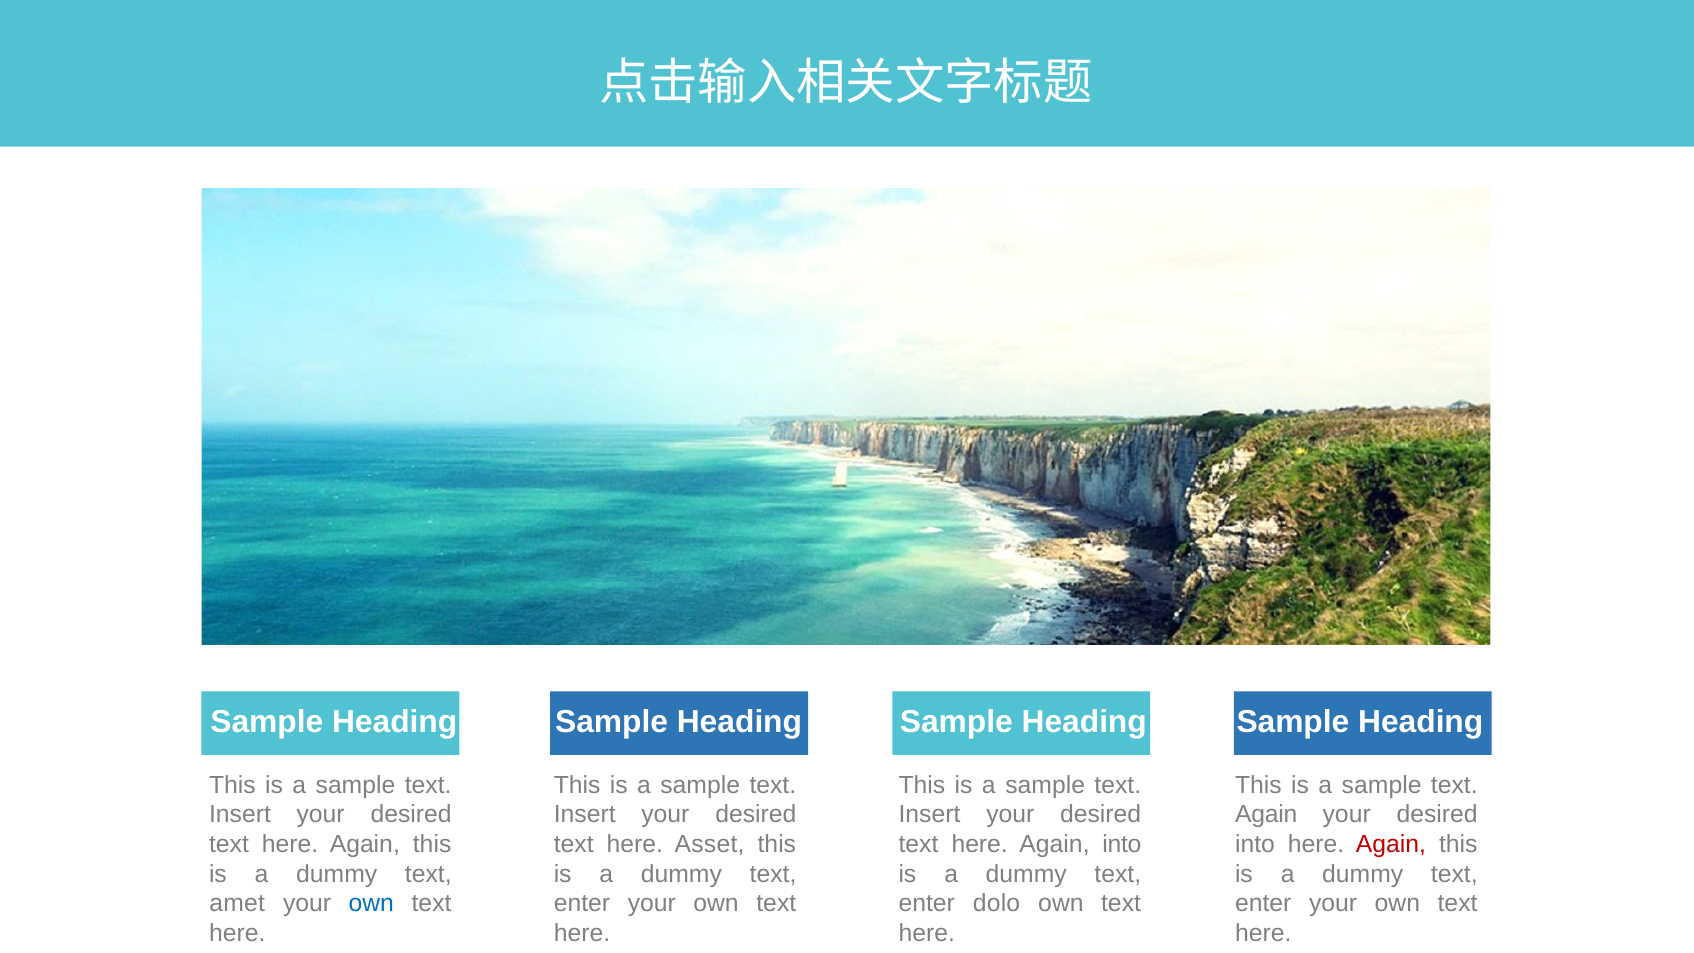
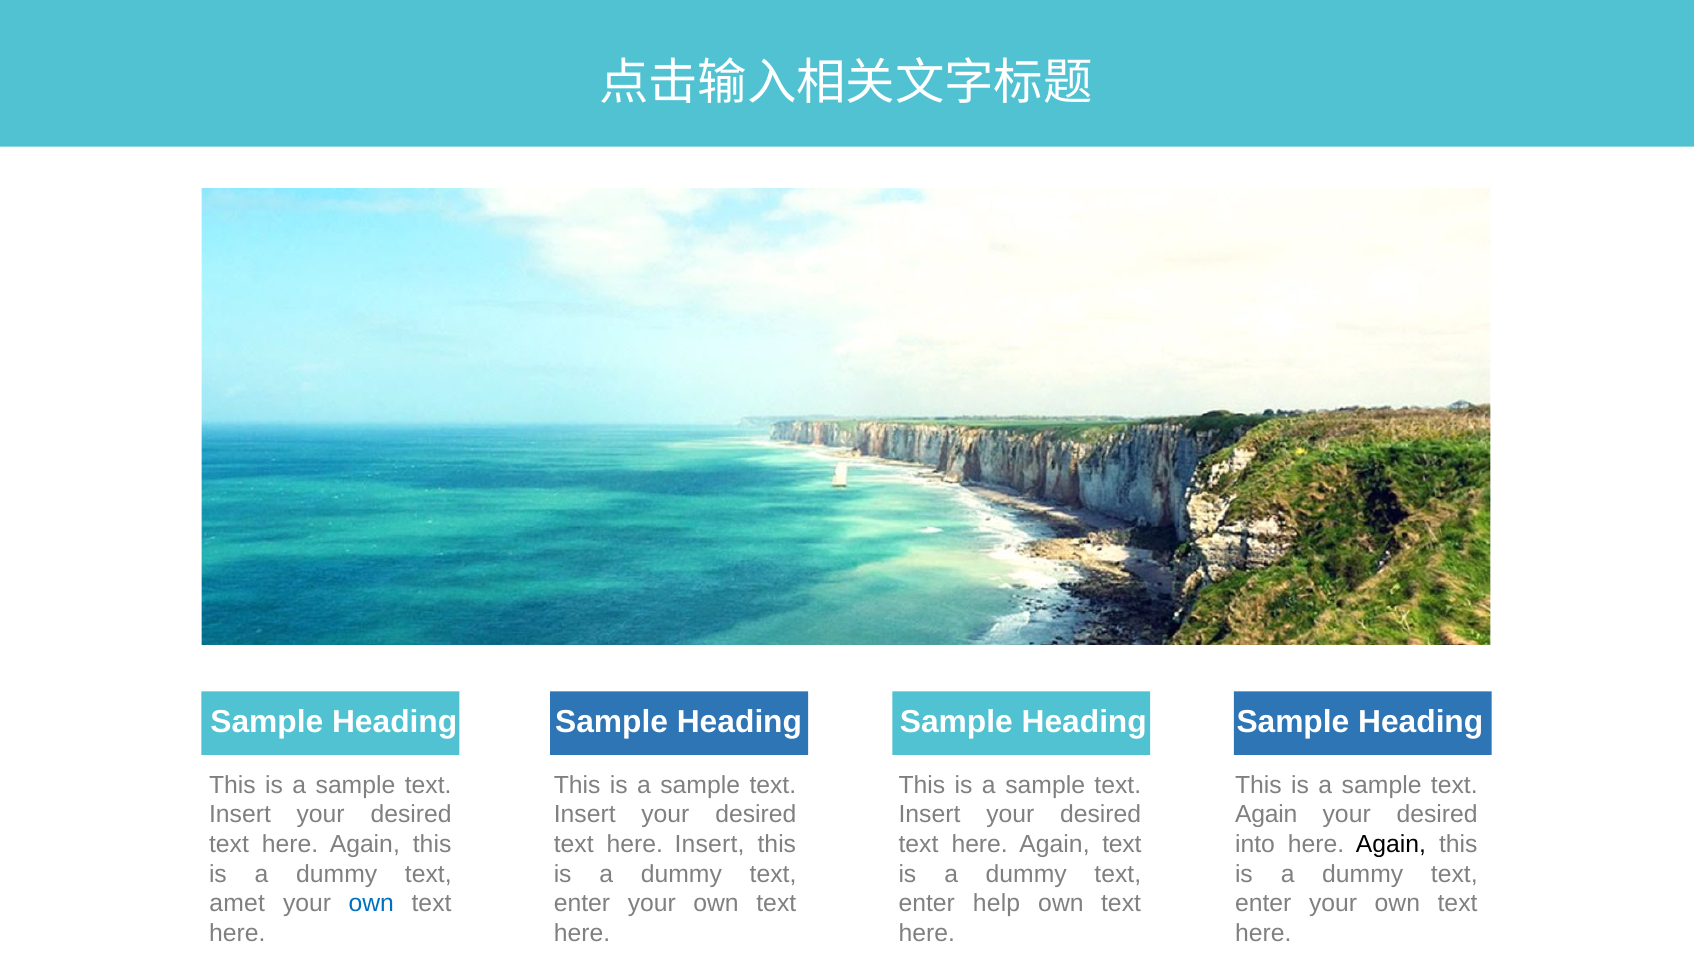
here Asset: Asset -> Insert
Again into: into -> text
Again at (1391, 845) colour: red -> black
dolo: dolo -> help
